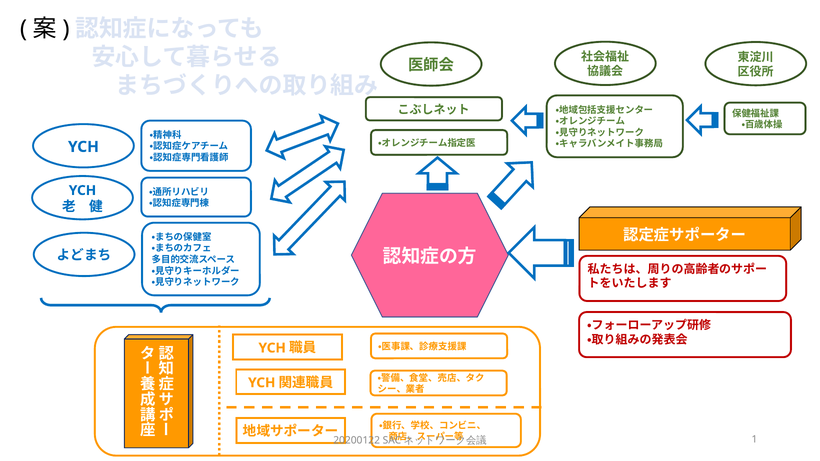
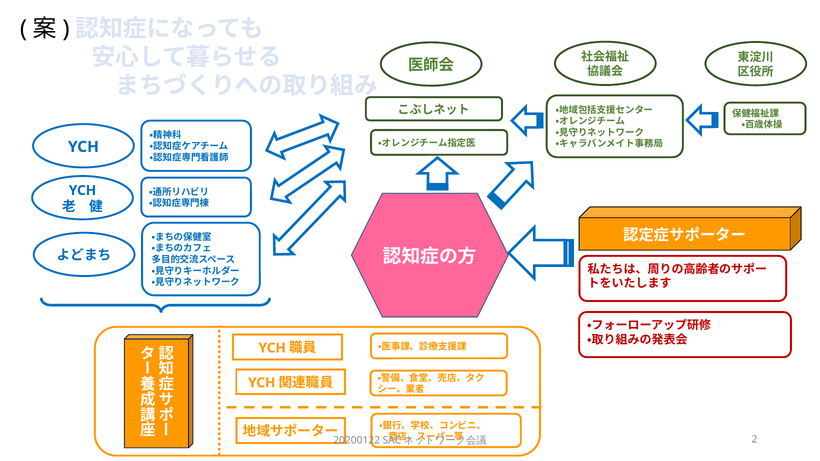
1: 1 -> 2
